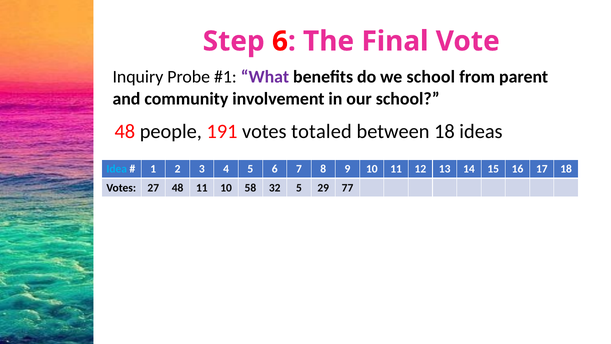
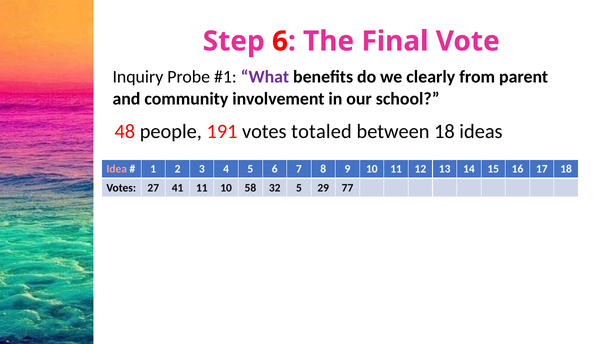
we school: school -> clearly
Idea colour: light blue -> pink
27 48: 48 -> 41
